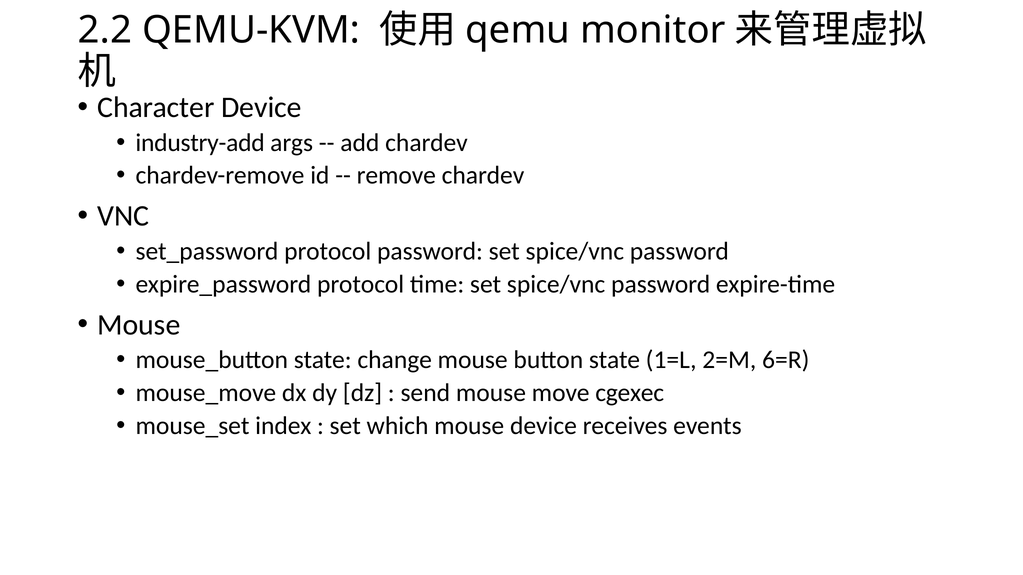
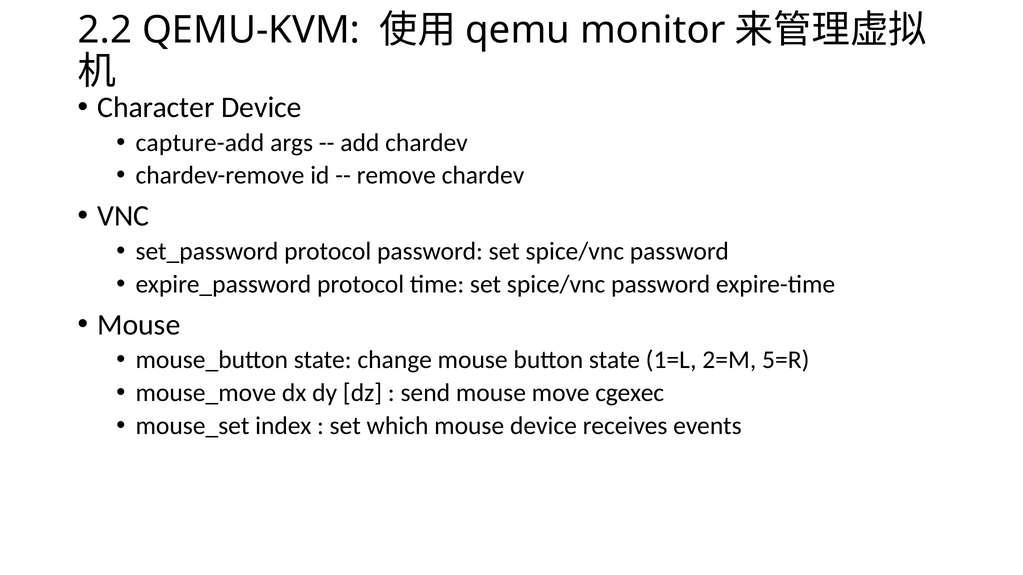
industry-add: industry-add -> capture-add
6=R: 6=R -> 5=R
